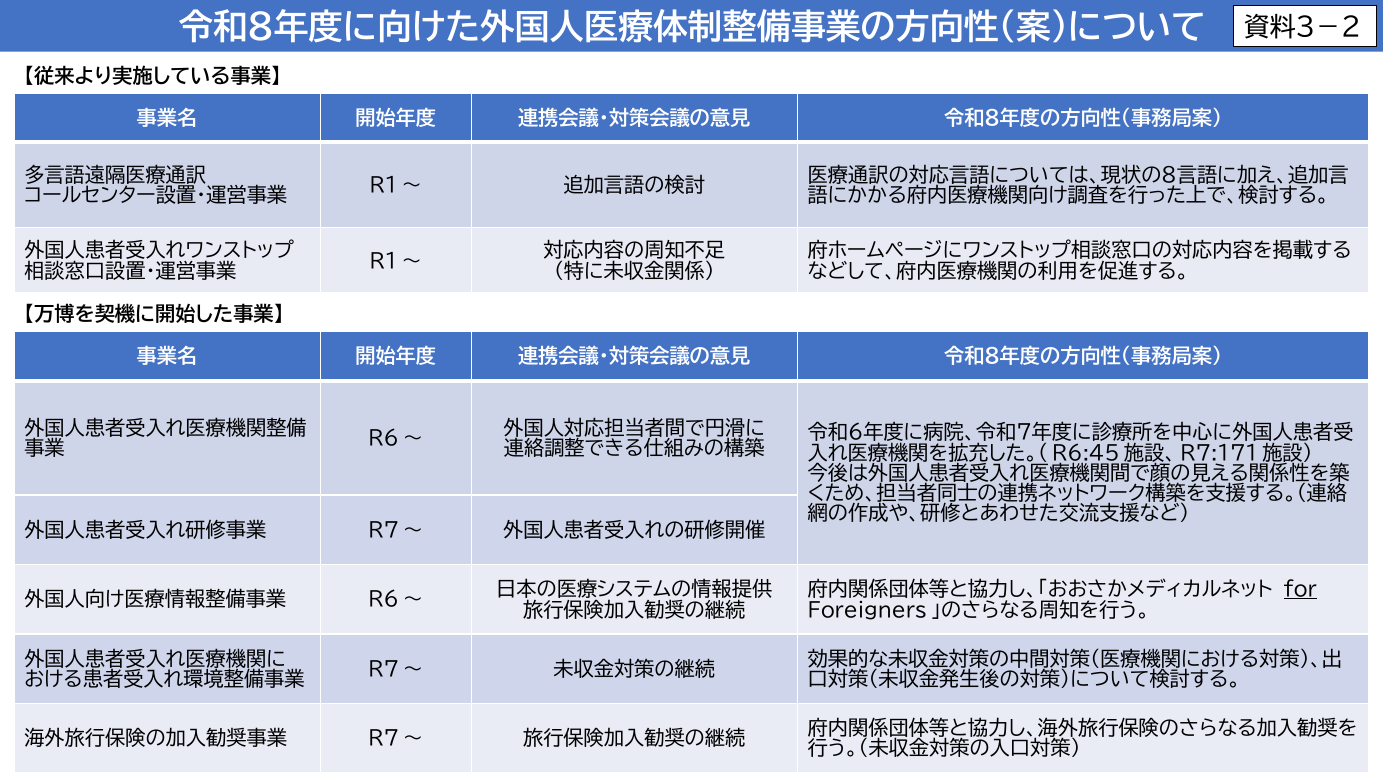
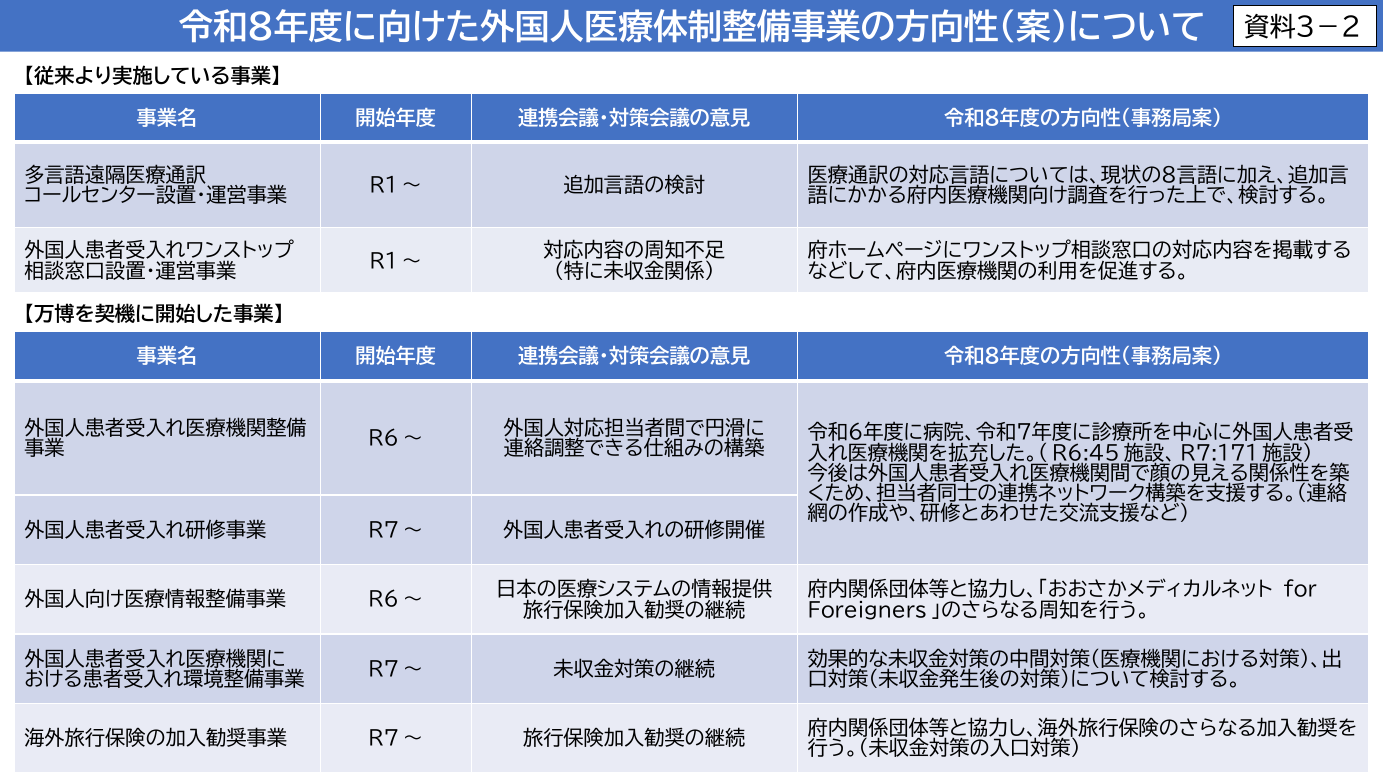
for underline: present -> none
